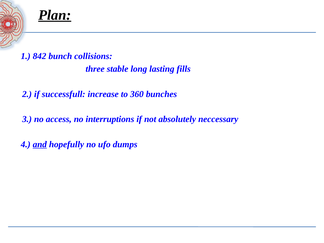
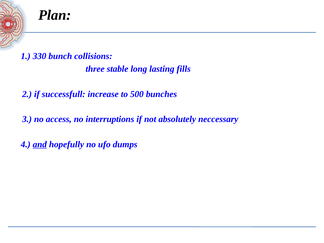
Plan underline: present -> none
842: 842 -> 330
360: 360 -> 500
